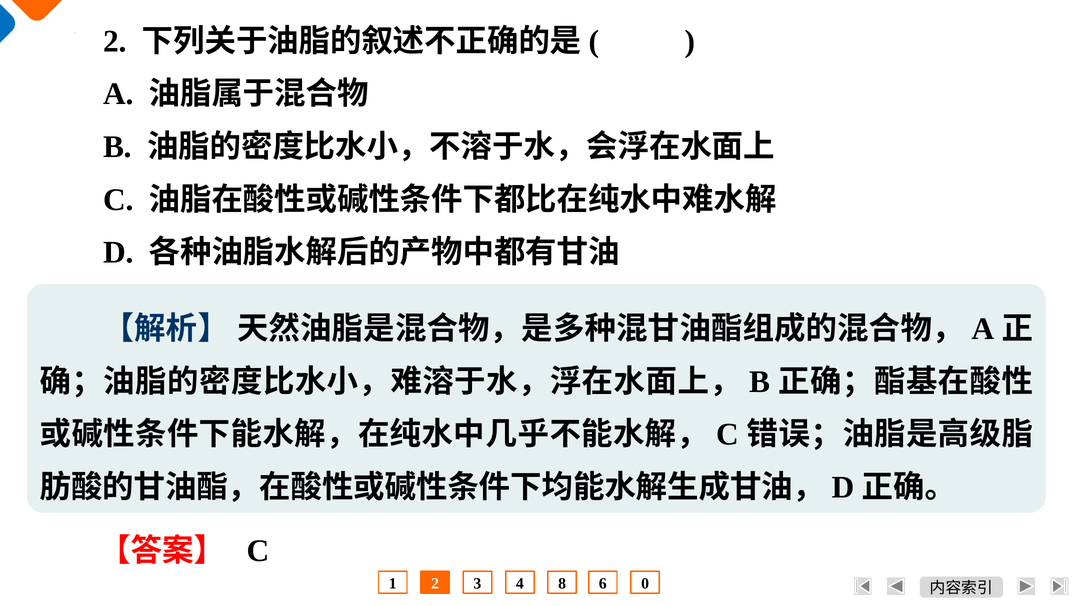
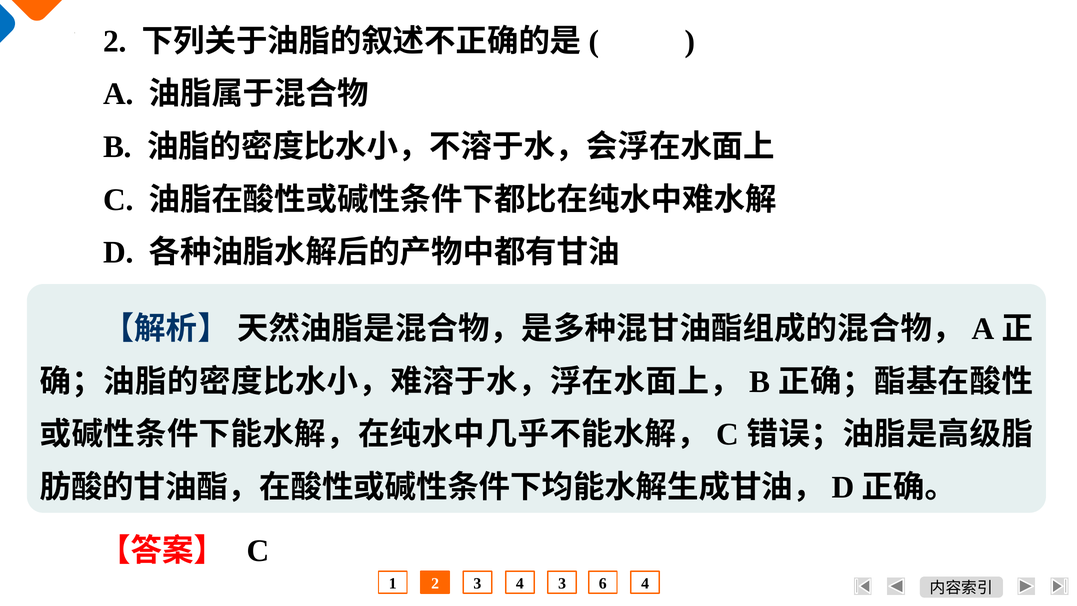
4 8: 8 -> 3
3 0: 0 -> 4
